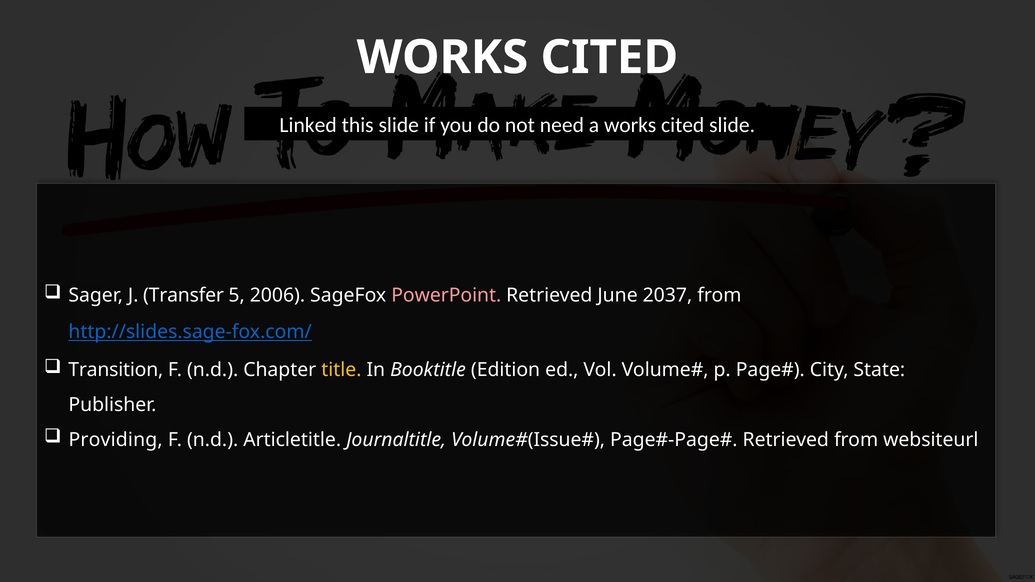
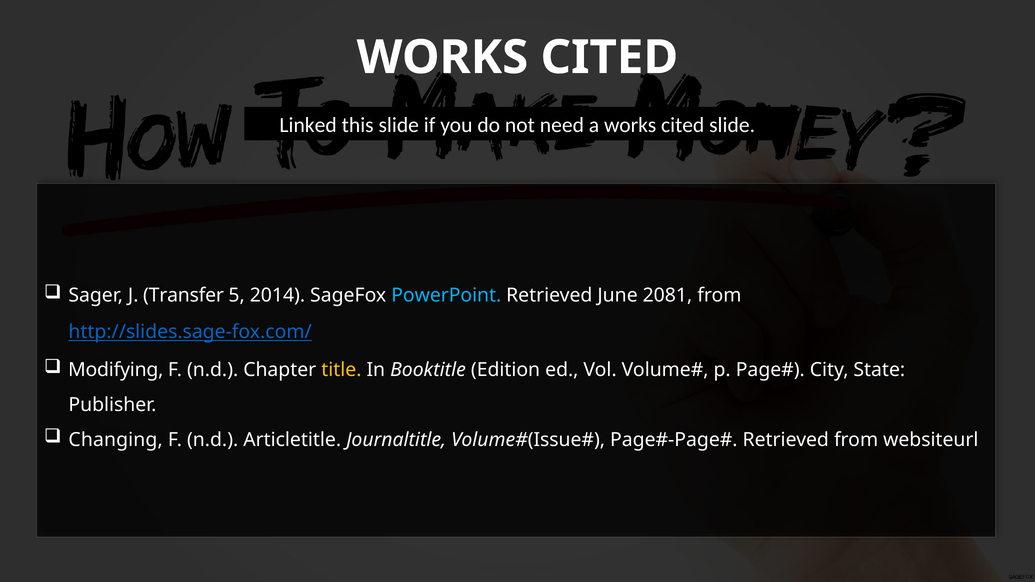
2006: 2006 -> 2014
PowerPoint colour: pink -> light blue
2037: 2037 -> 2081
Transition: Transition -> Modifying
Providing: Providing -> Changing
